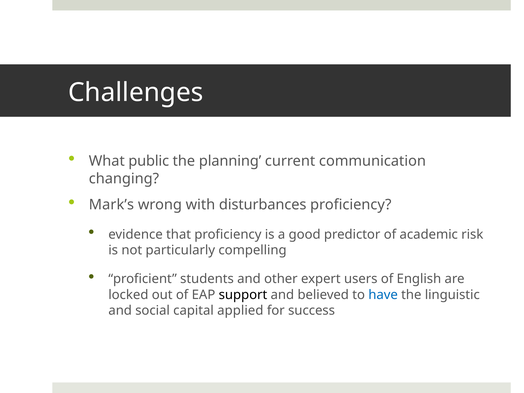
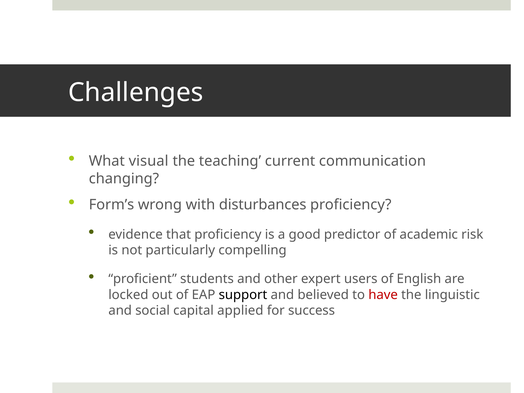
public: public -> visual
planning: planning -> teaching
Mark’s: Mark’s -> Form’s
have colour: blue -> red
